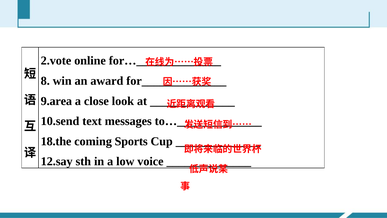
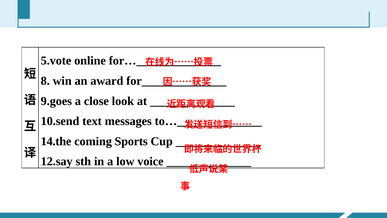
2.vote: 2.vote -> 5.vote
9.area: 9.area -> 9.goes
18.the: 18.the -> 14.the
